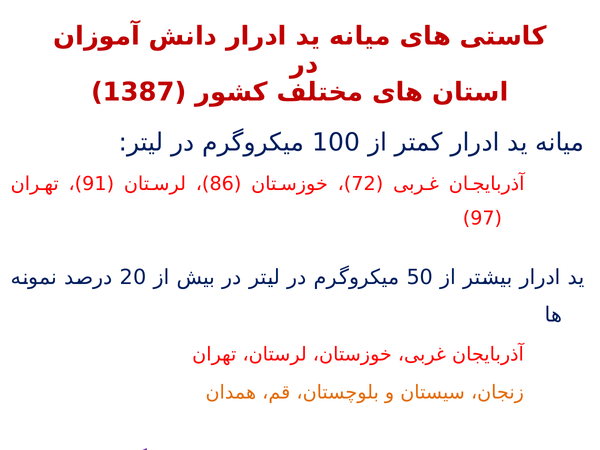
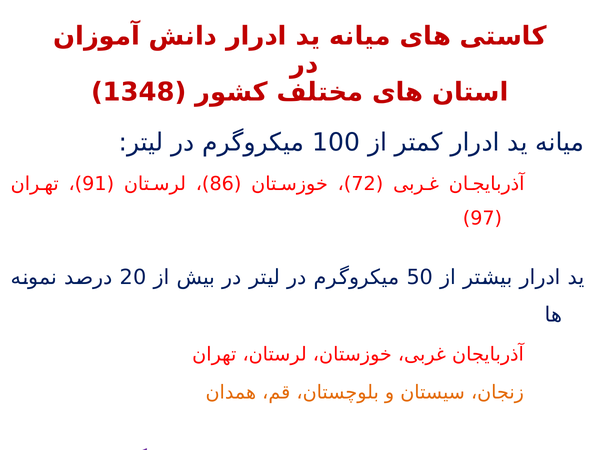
1387: 1387 -> 1348
